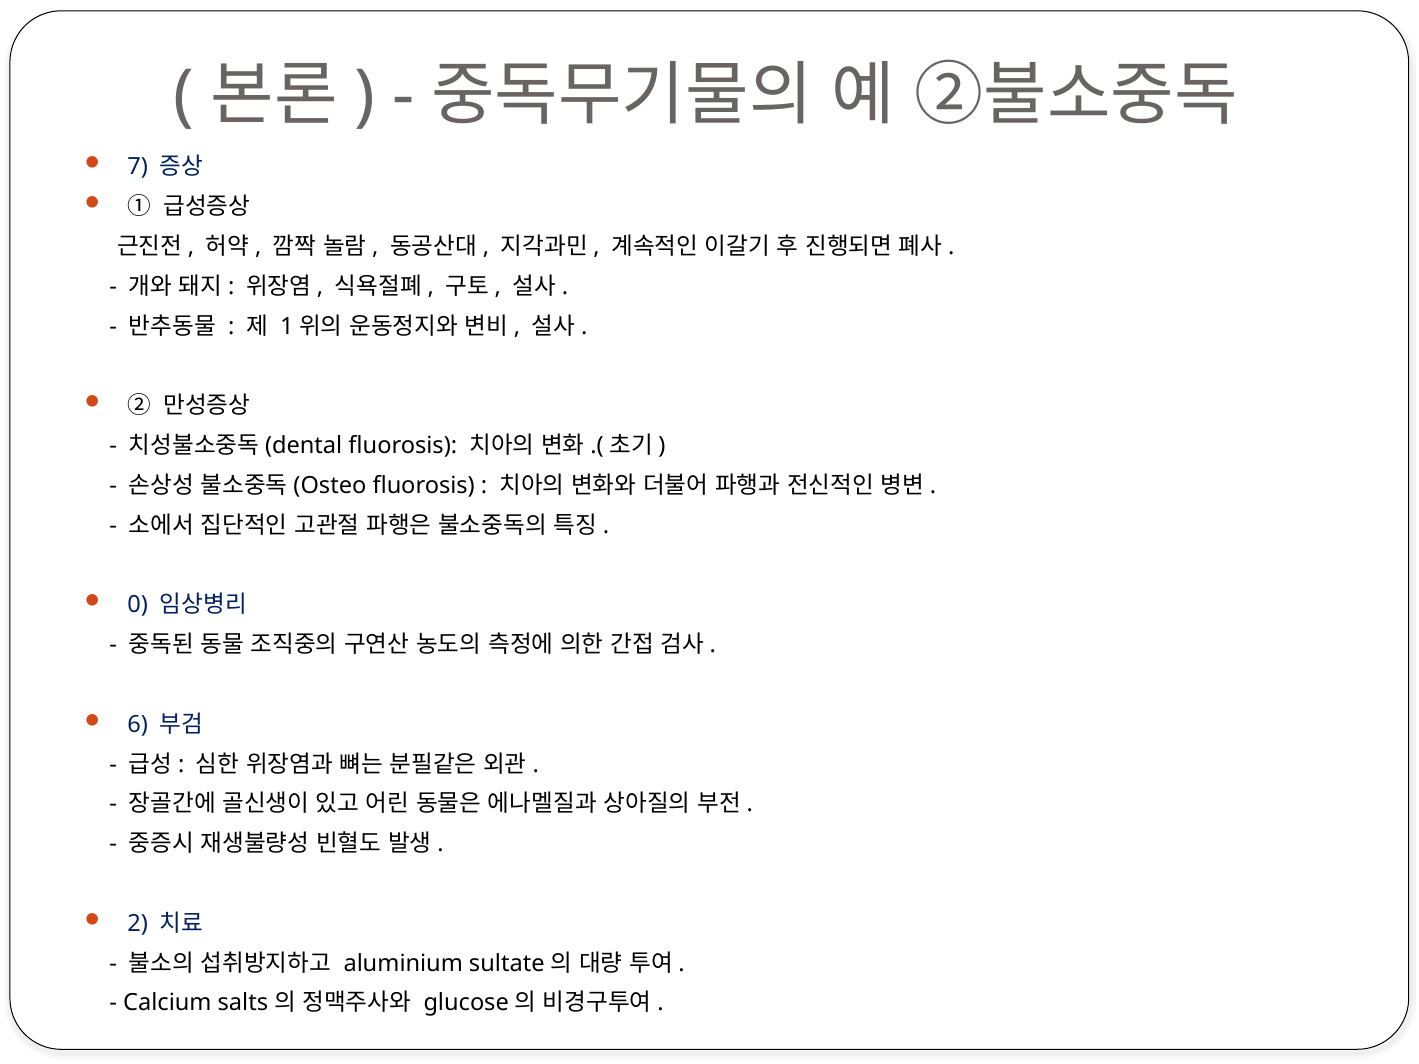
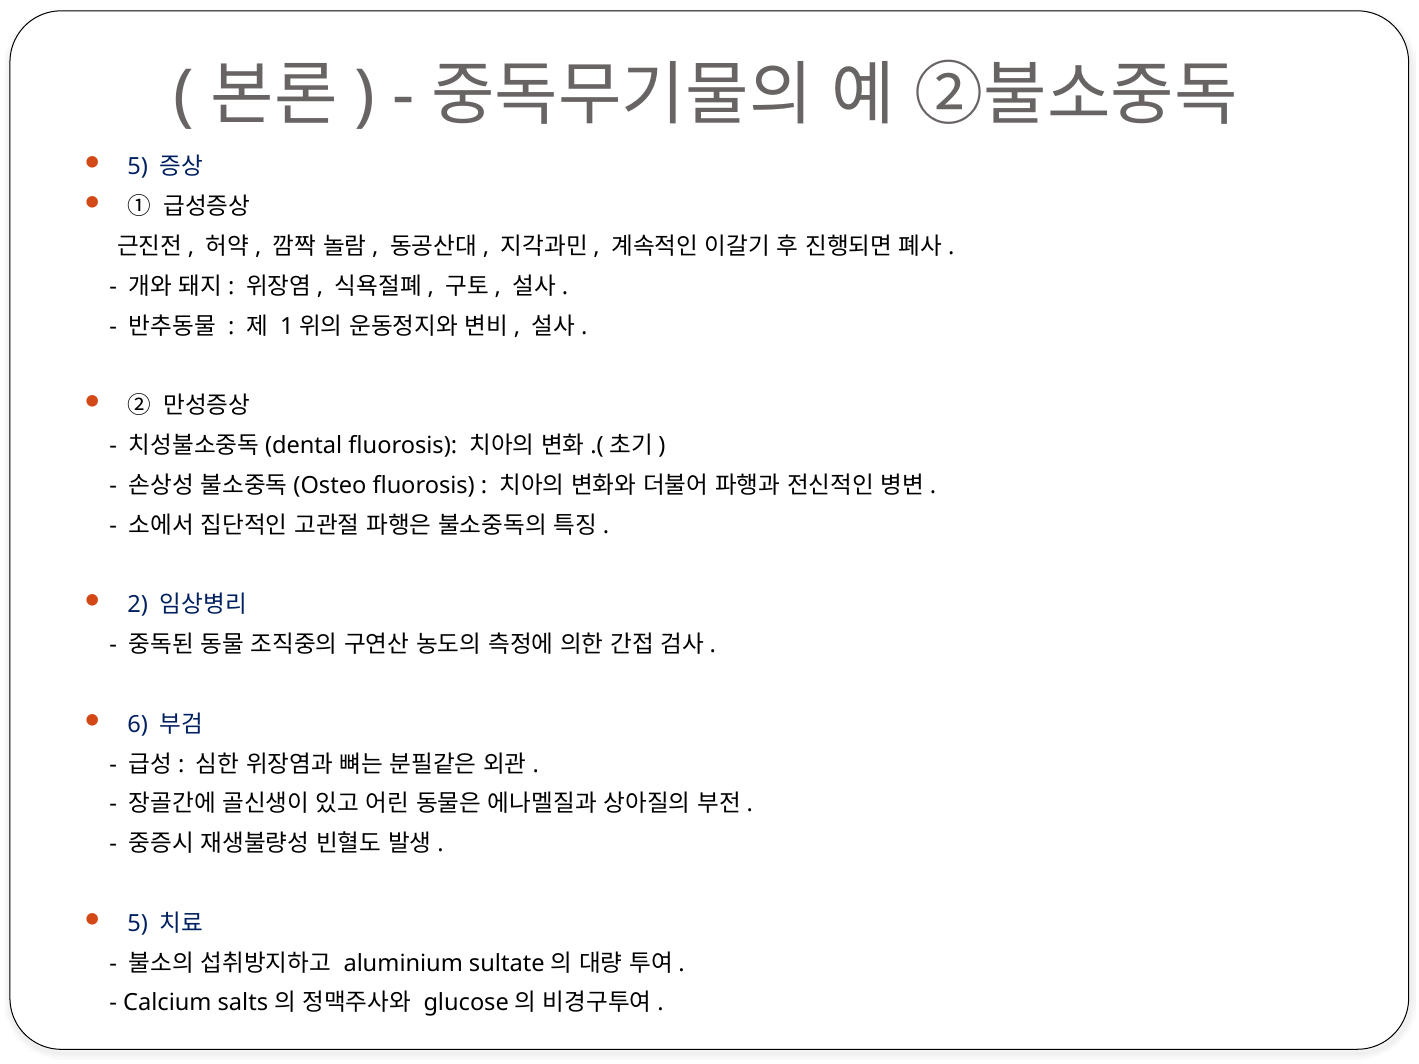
7 at (138, 167): 7 -> 5
0: 0 -> 2
2 at (138, 924): 2 -> 5
